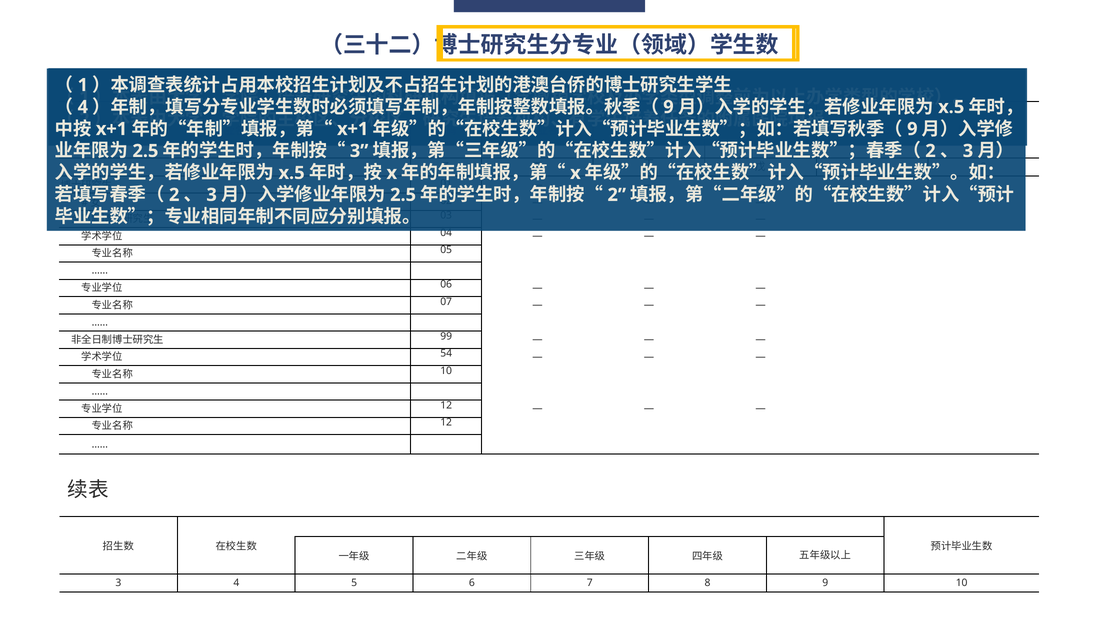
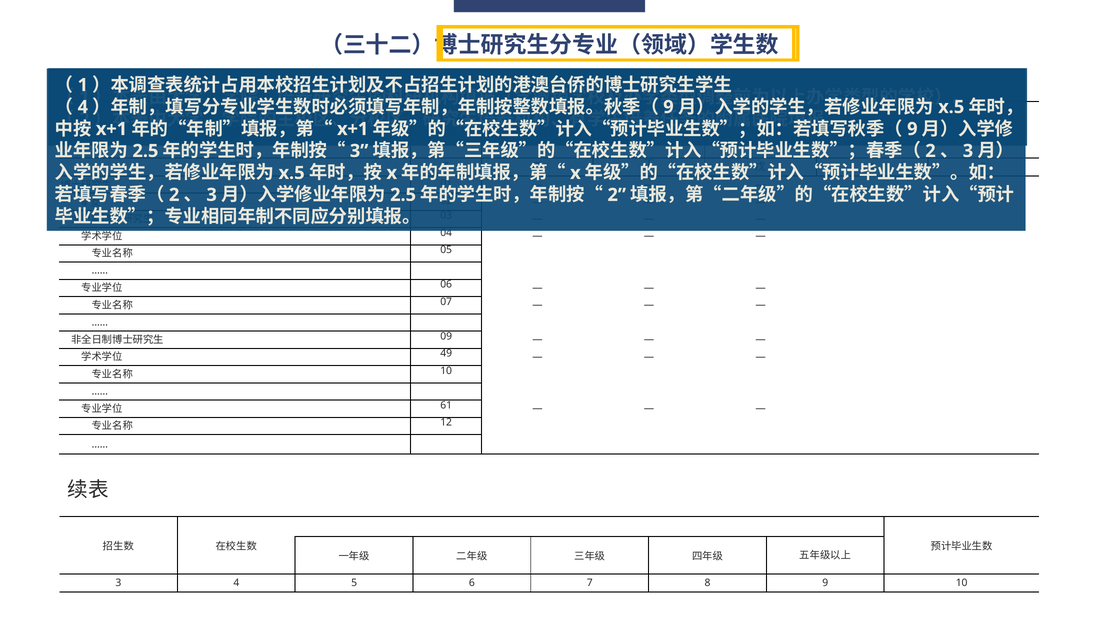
99: 99 -> 09
54: 54 -> 49
12 at (446, 405): 12 -> 61
